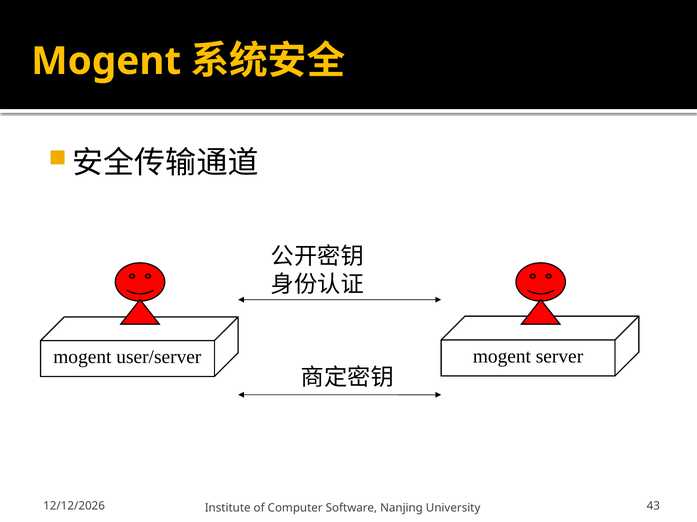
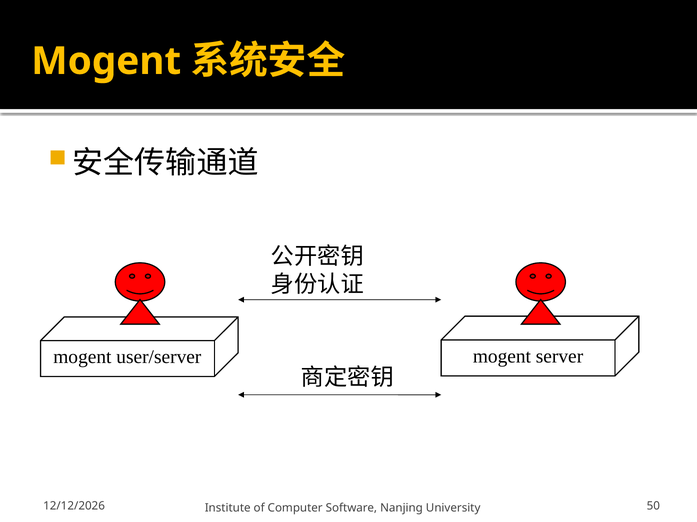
43: 43 -> 50
